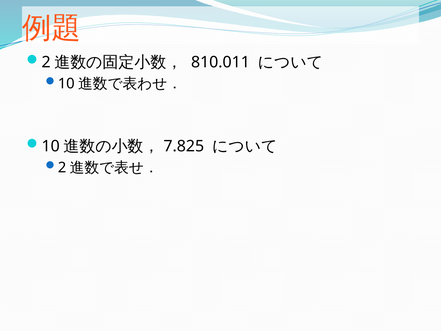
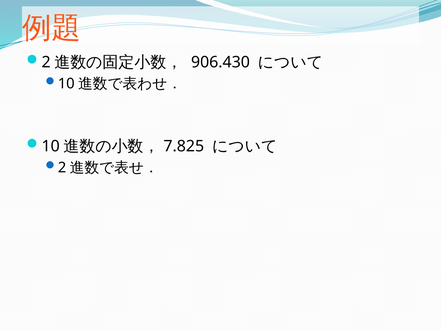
810.011: 810.011 -> 906.430
